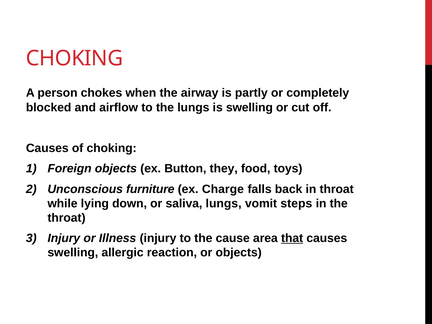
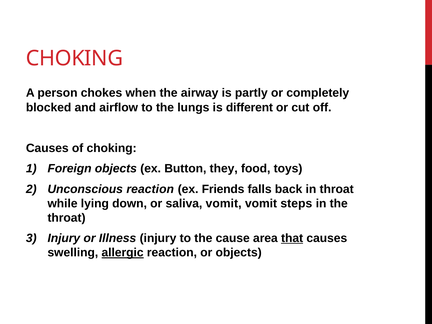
is swelling: swelling -> different
Unconscious furniture: furniture -> reaction
Charge: Charge -> Friends
saliva lungs: lungs -> vomit
allergic underline: none -> present
